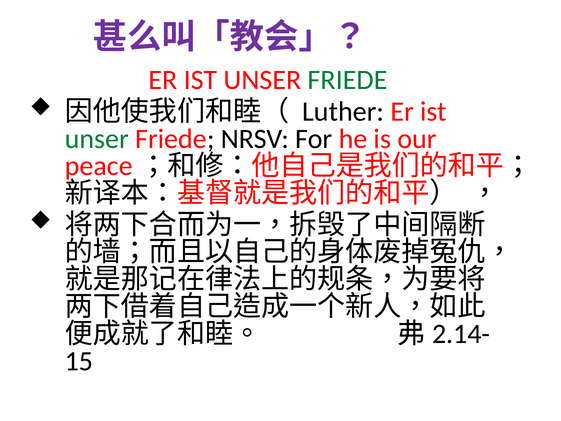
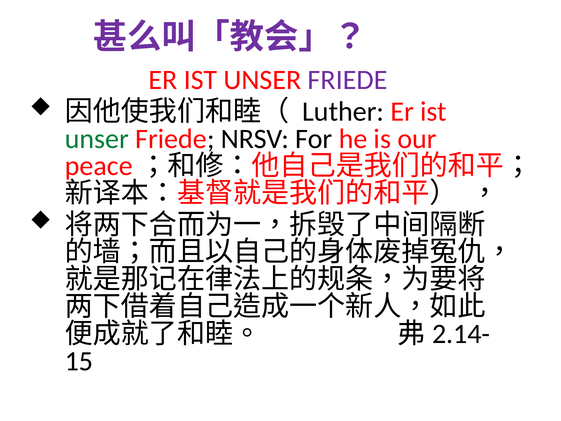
FRIEDE at (348, 80) colour: green -> purple
